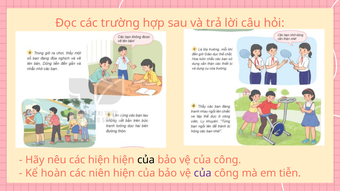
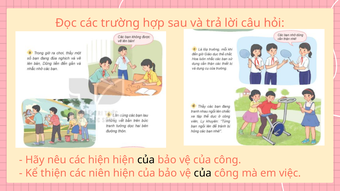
hoàn: hoàn -> thiện
của at (203, 173) colour: purple -> black
tiễn: tiễn -> việc
